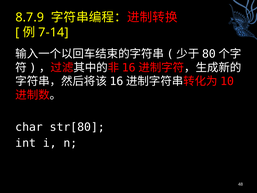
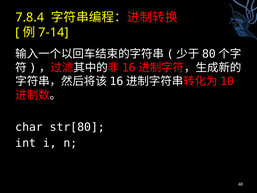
8.7.9: 8.7.9 -> 7.8.4
